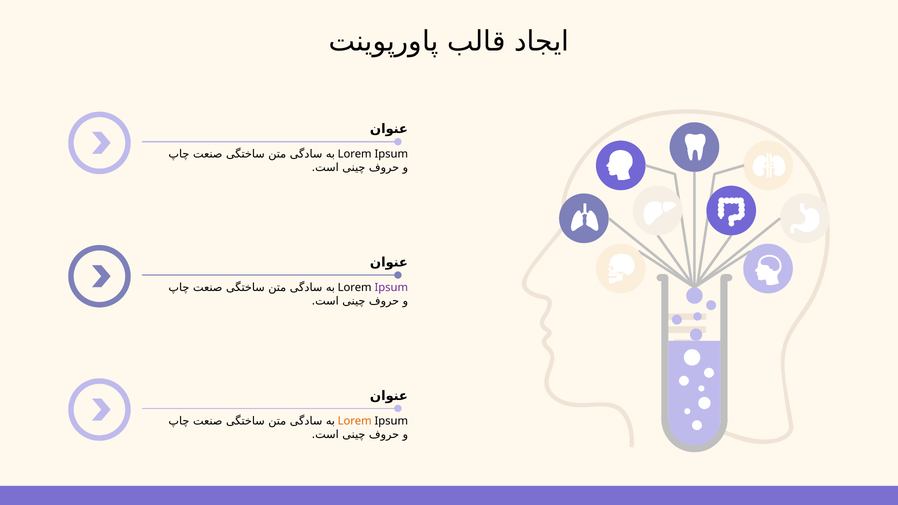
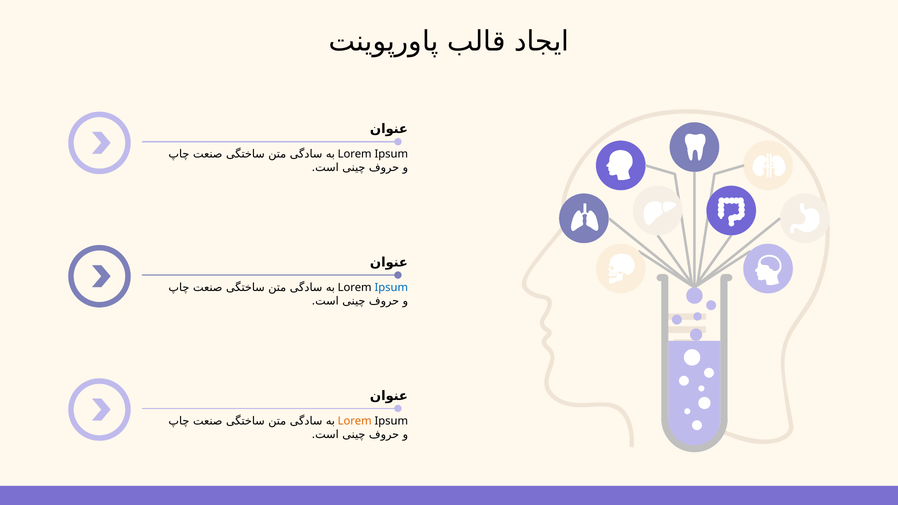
Ipsum at (391, 288) colour: purple -> blue
